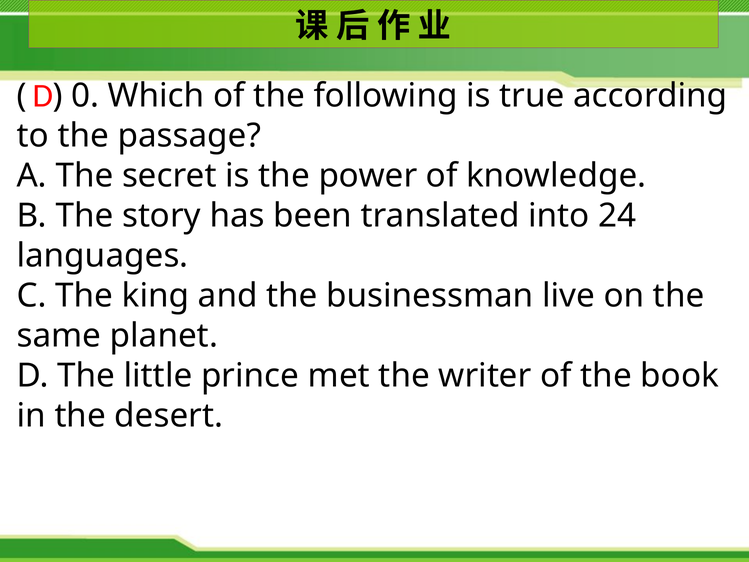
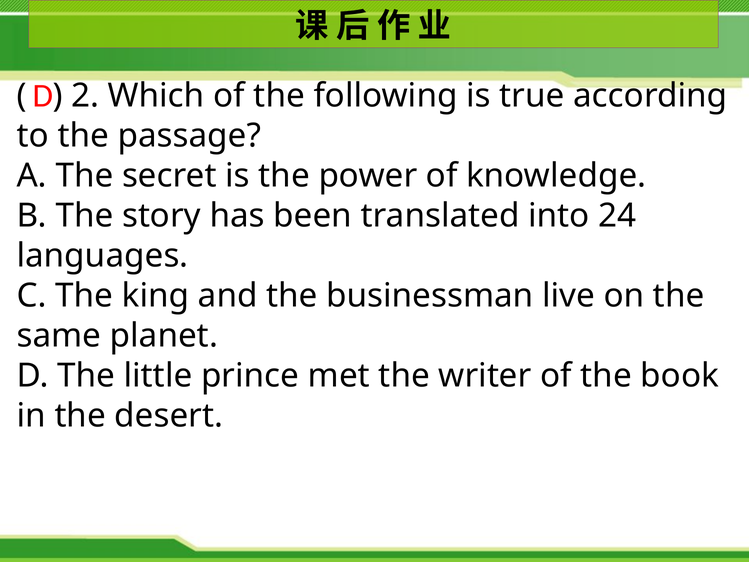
0: 0 -> 2
